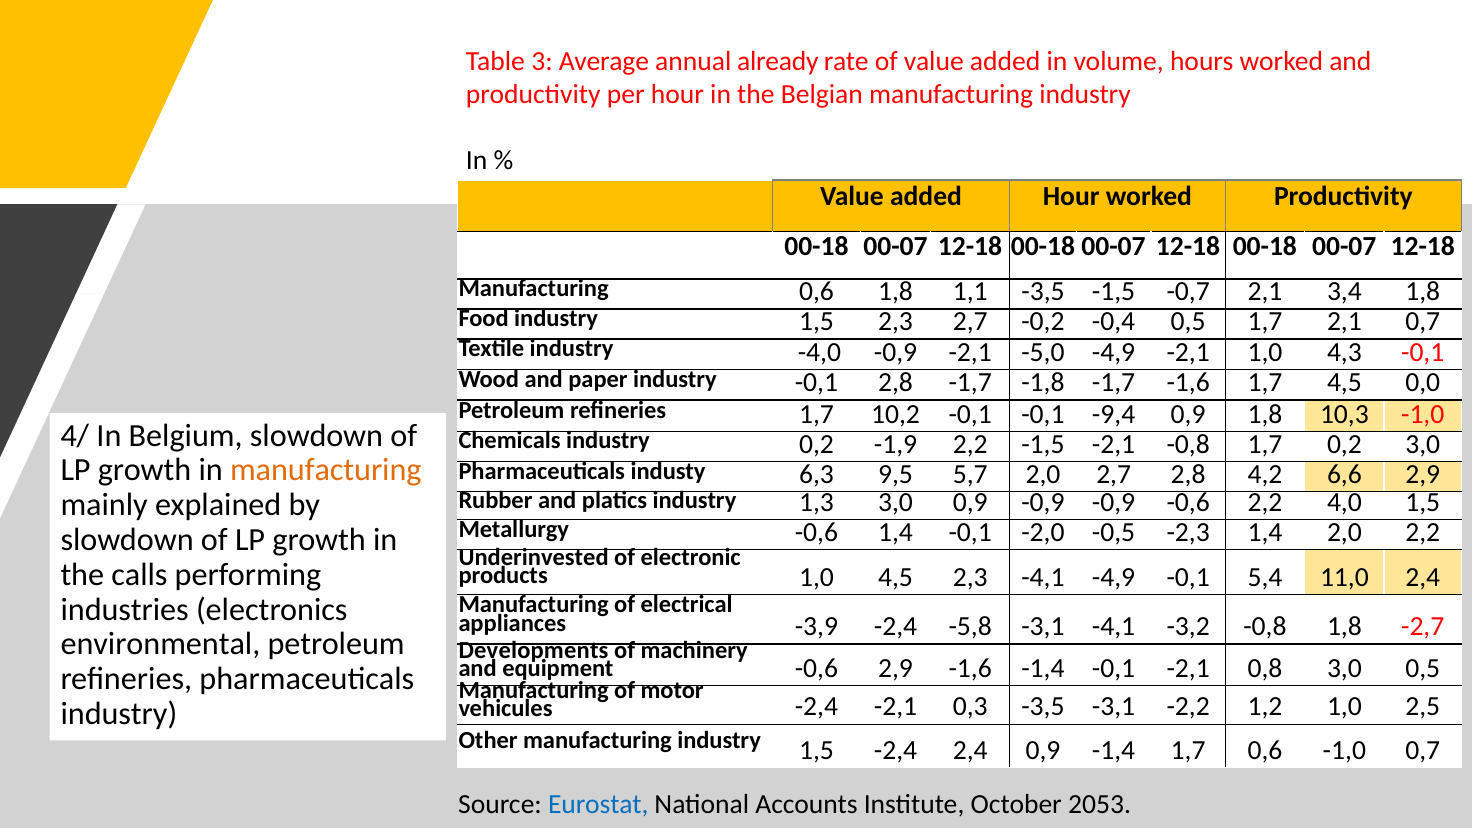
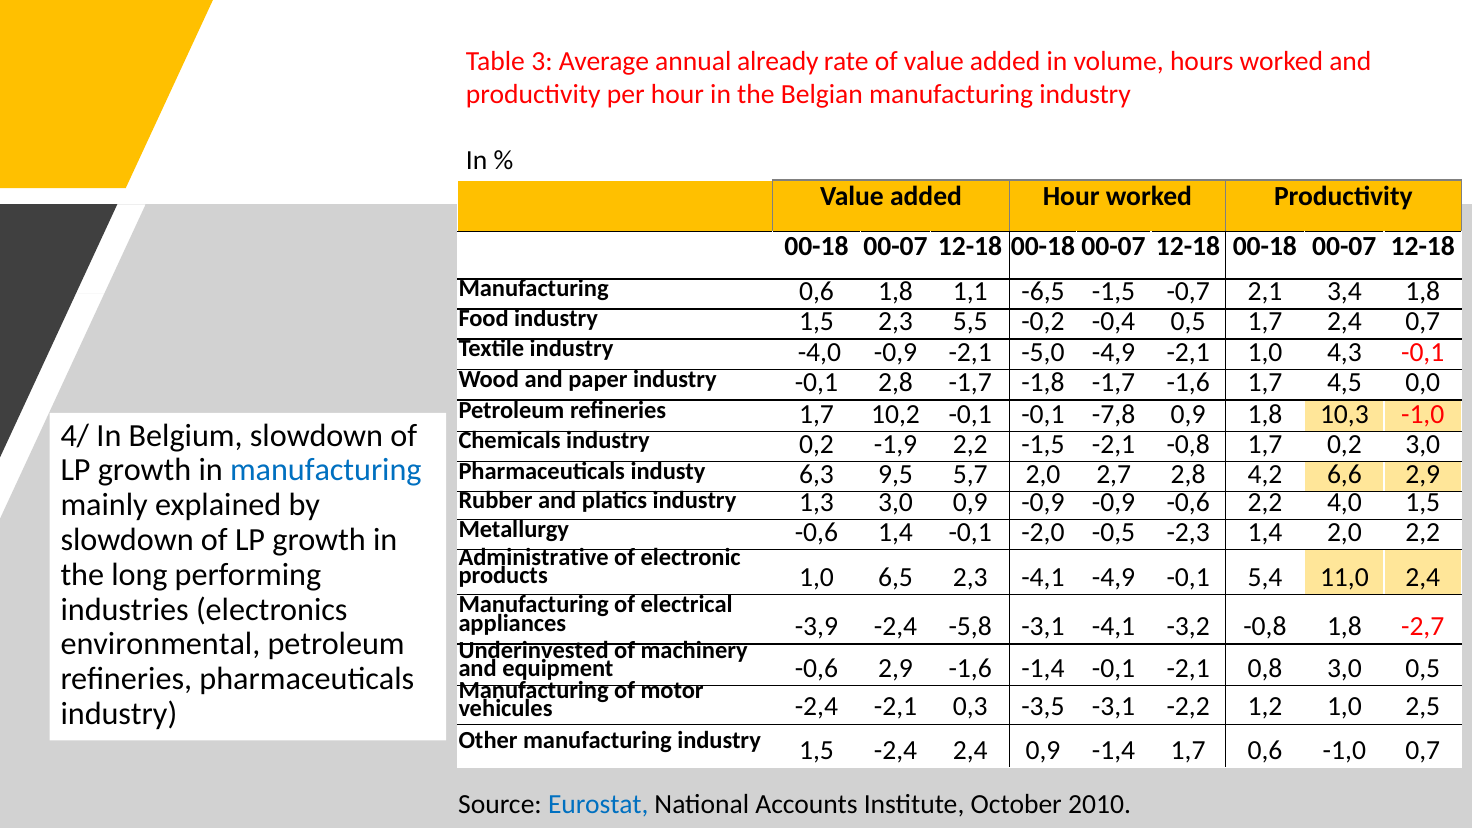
1,1 -3,5: -3,5 -> -6,5
2,3 2,7: 2,7 -> 5,5
1,7 2,1: 2,1 -> 2,4
-9,4: -9,4 -> -7,8
manufacturing at (326, 470) colour: orange -> blue
Underinvested: Underinvested -> Administrative
calls: calls -> long
1,0 4,5: 4,5 -> 6,5
Developments: Developments -> Underinvested
2053: 2053 -> 2010
